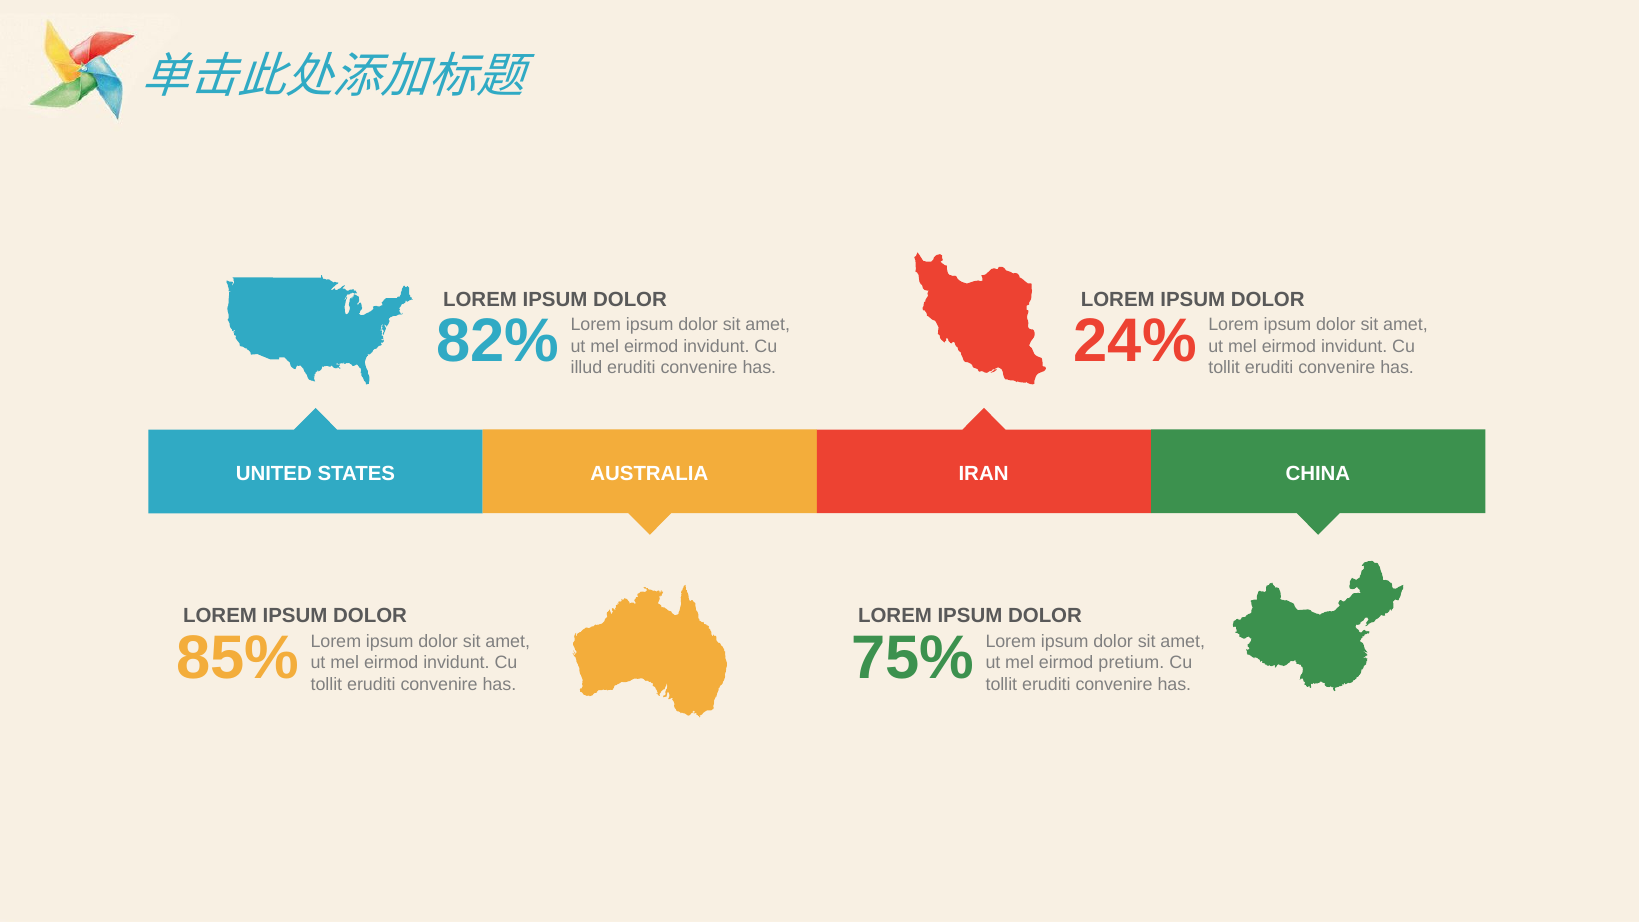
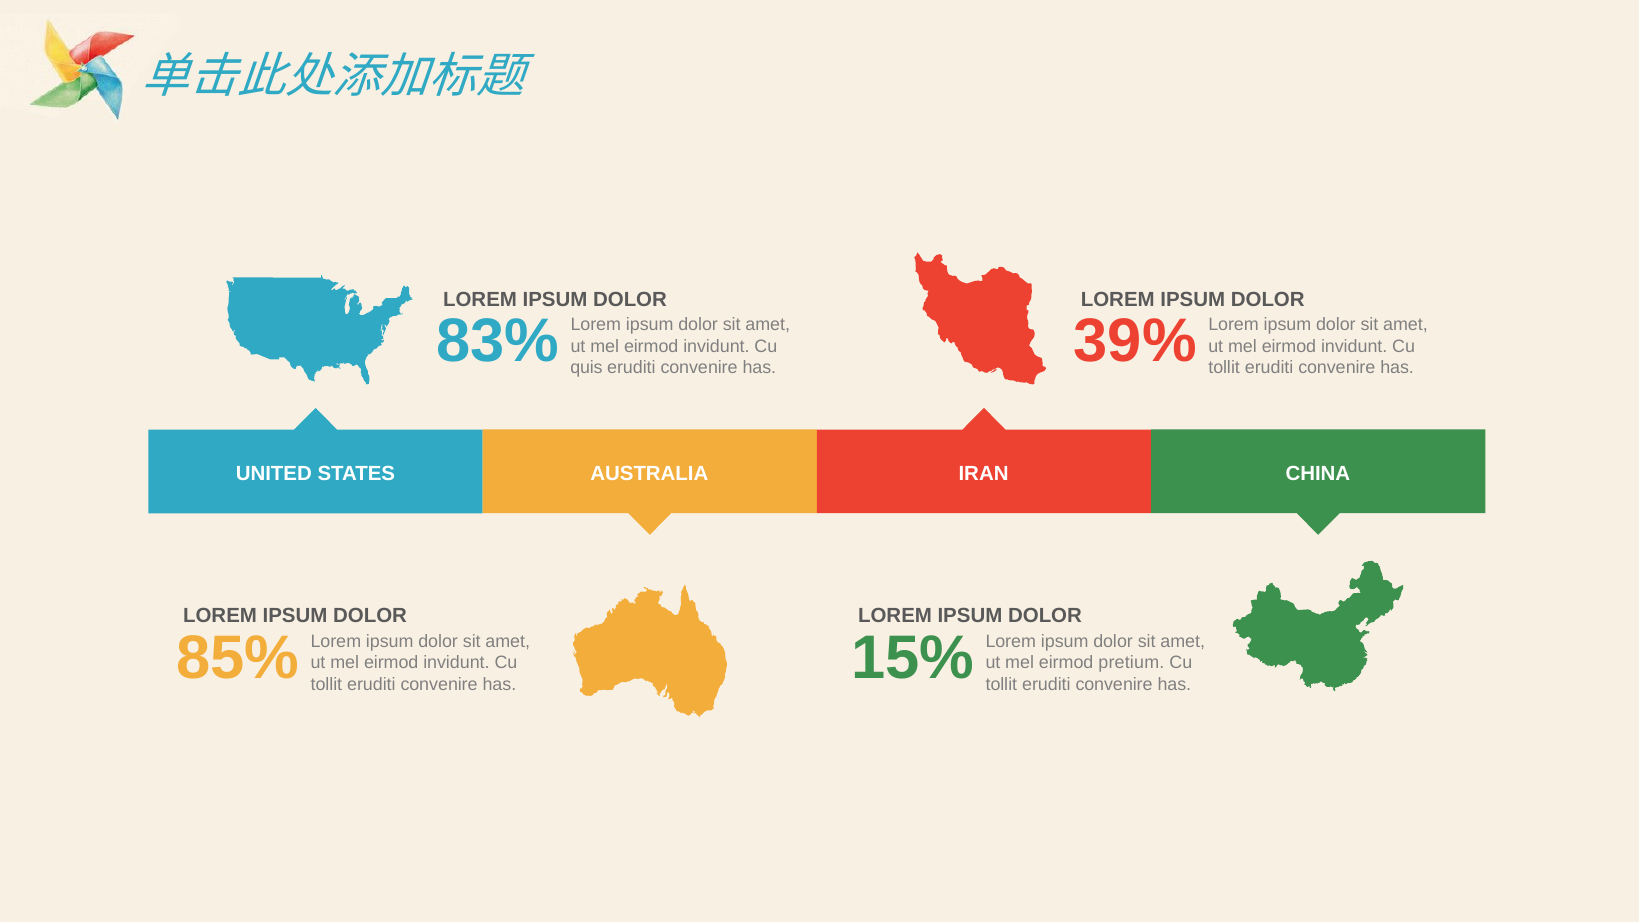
82%: 82% -> 83%
24%: 24% -> 39%
illud: illud -> quis
75%: 75% -> 15%
